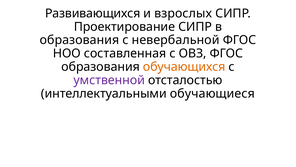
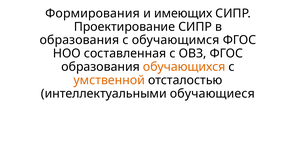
Развивающихся: Развивающихся -> Формирования
взрослых: взрослых -> имеющих
невербальной: невербальной -> обучающимся
умственной colour: purple -> orange
